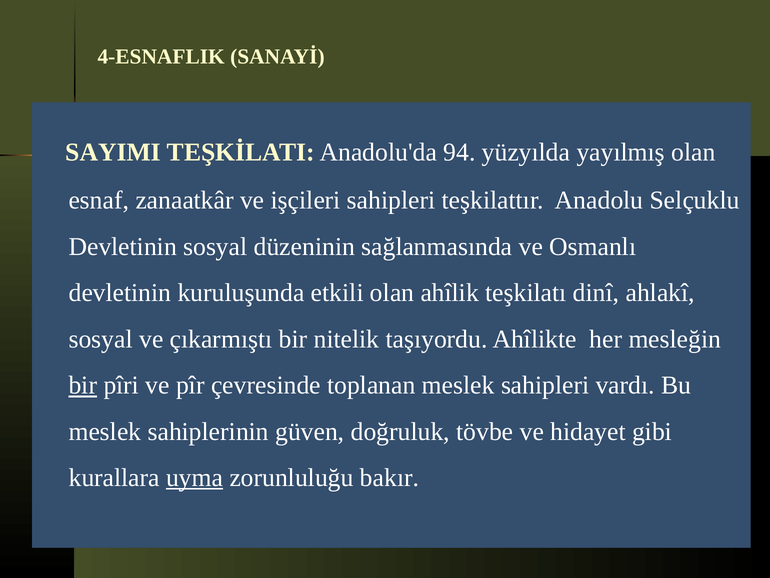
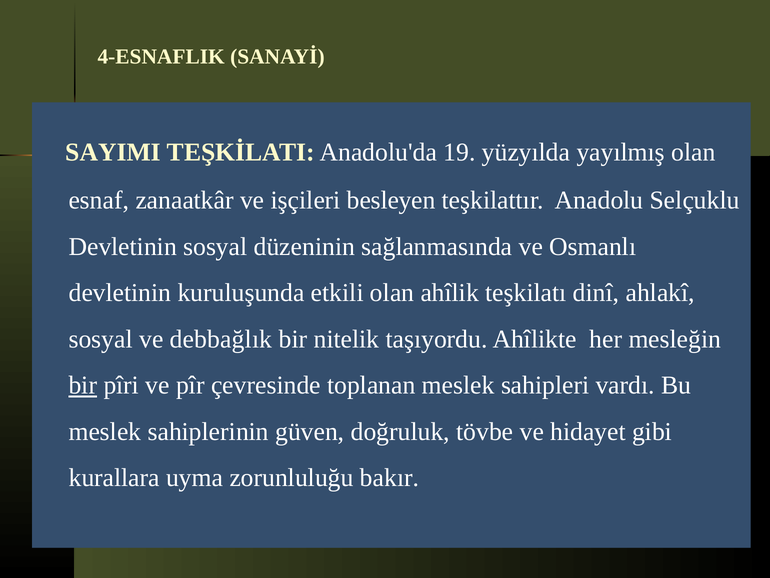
94: 94 -> 19
işçileri sahipleri: sahipleri -> besleyen
çıkarmıştı: çıkarmıştı -> debbağlık
uyma underline: present -> none
